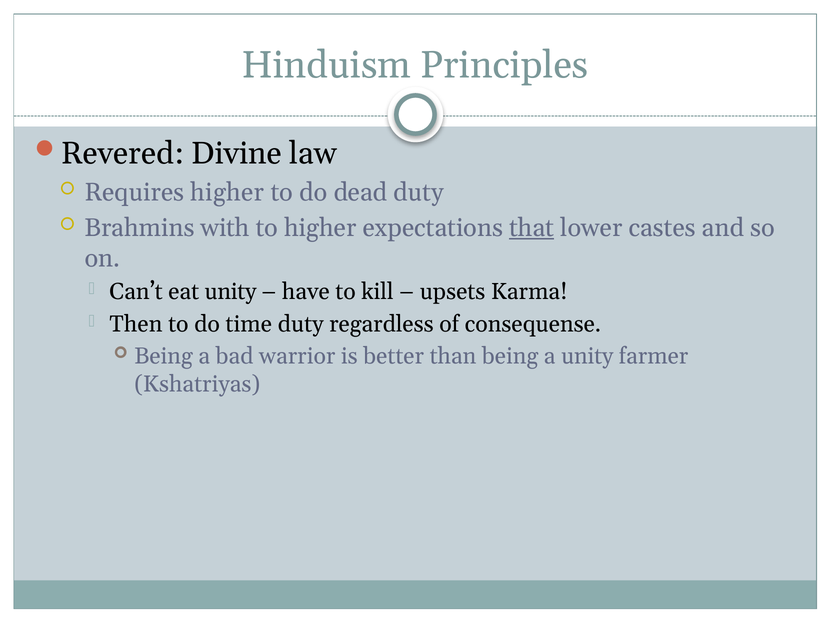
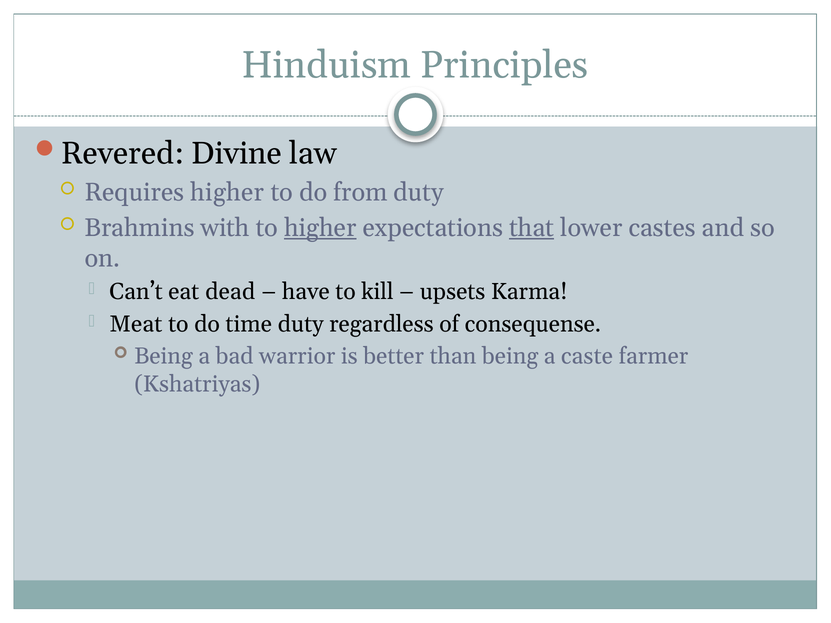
dead: dead -> from
higher at (320, 228) underline: none -> present
eat unity: unity -> dead
Then: Then -> Meat
a unity: unity -> caste
